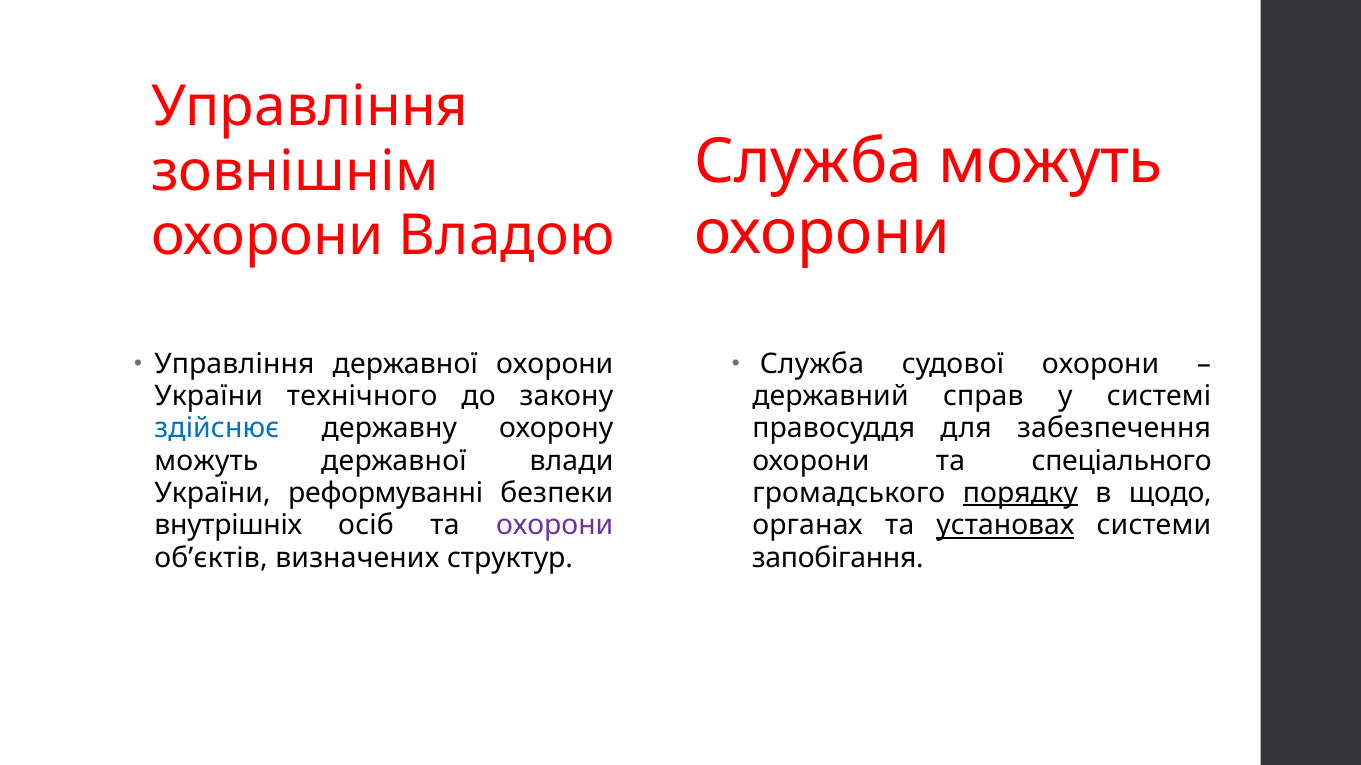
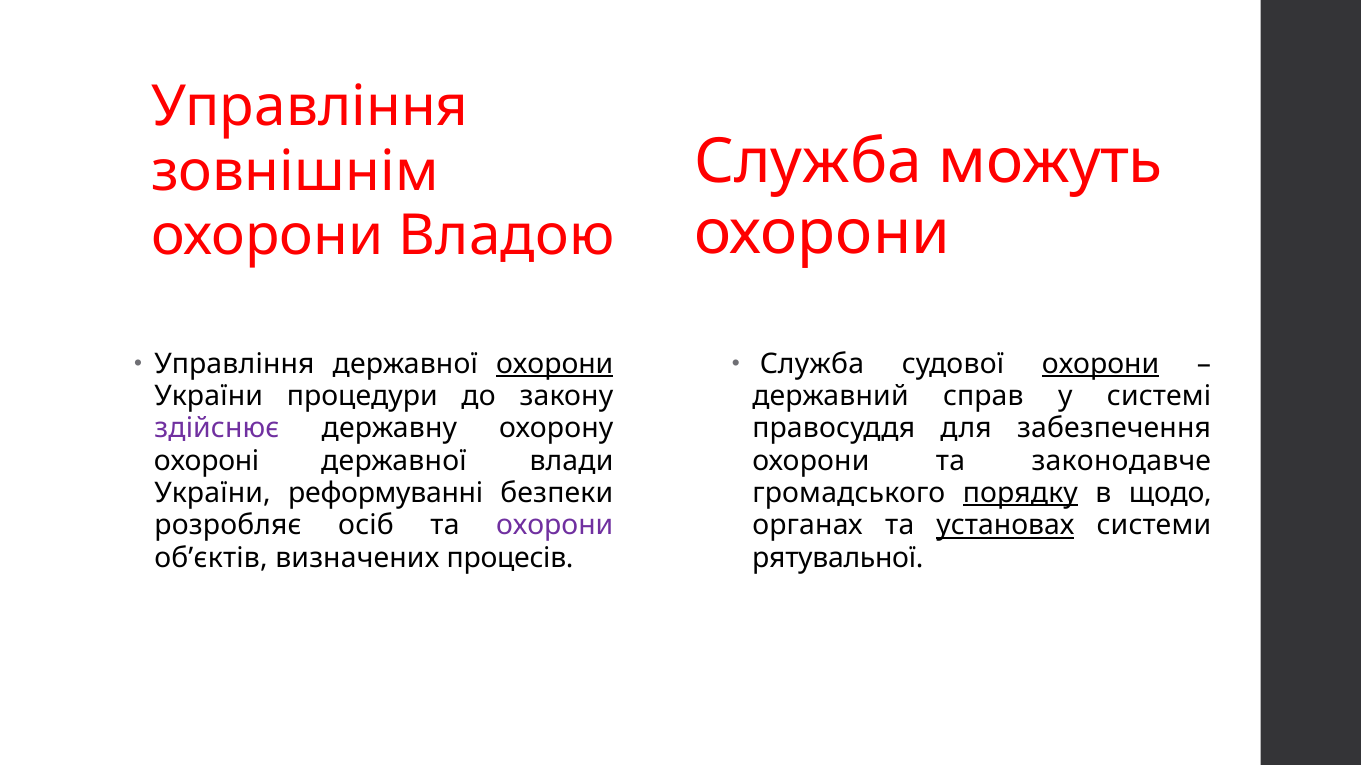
охорони at (555, 364) underline: none -> present
охорони at (1101, 364) underline: none -> present
технічного: технічного -> процедури
здійснює colour: blue -> purple
можуть at (206, 461): можуть -> охороні
спеціального: спеціального -> законодавче
внутрішніх: внутрішніх -> розробляє
структур: структур -> процесів
запобігання: запобігання -> рятувальної
